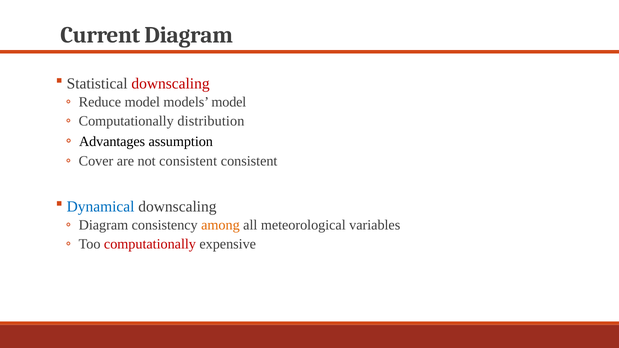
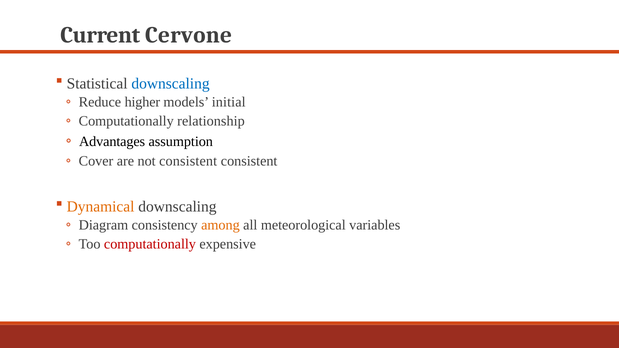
Current Diagram: Diagram -> Cervone
downscaling at (171, 84) colour: red -> blue
Reduce model: model -> higher
models model: model -> initial
distribution: distribution -> relationship
Dynamical colour: blue -> orange
